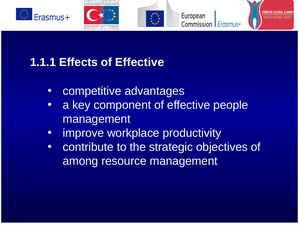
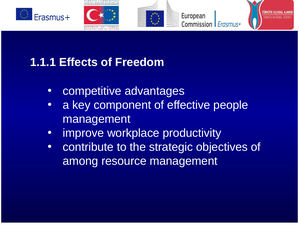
Effects of Effective: Effective -> Freedom
